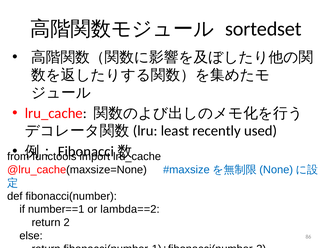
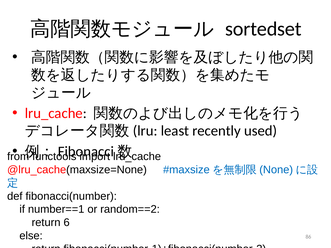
lambda==2: lambda==2 -> random==2
2: 2 -> 6
